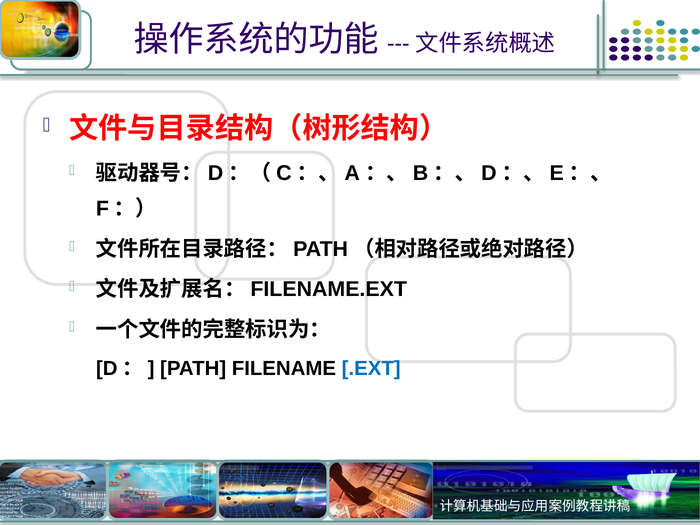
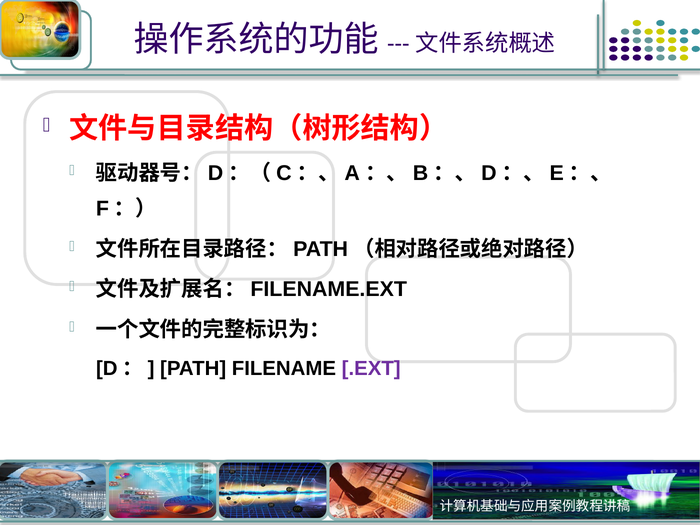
.EXT colour: blue -> purple
